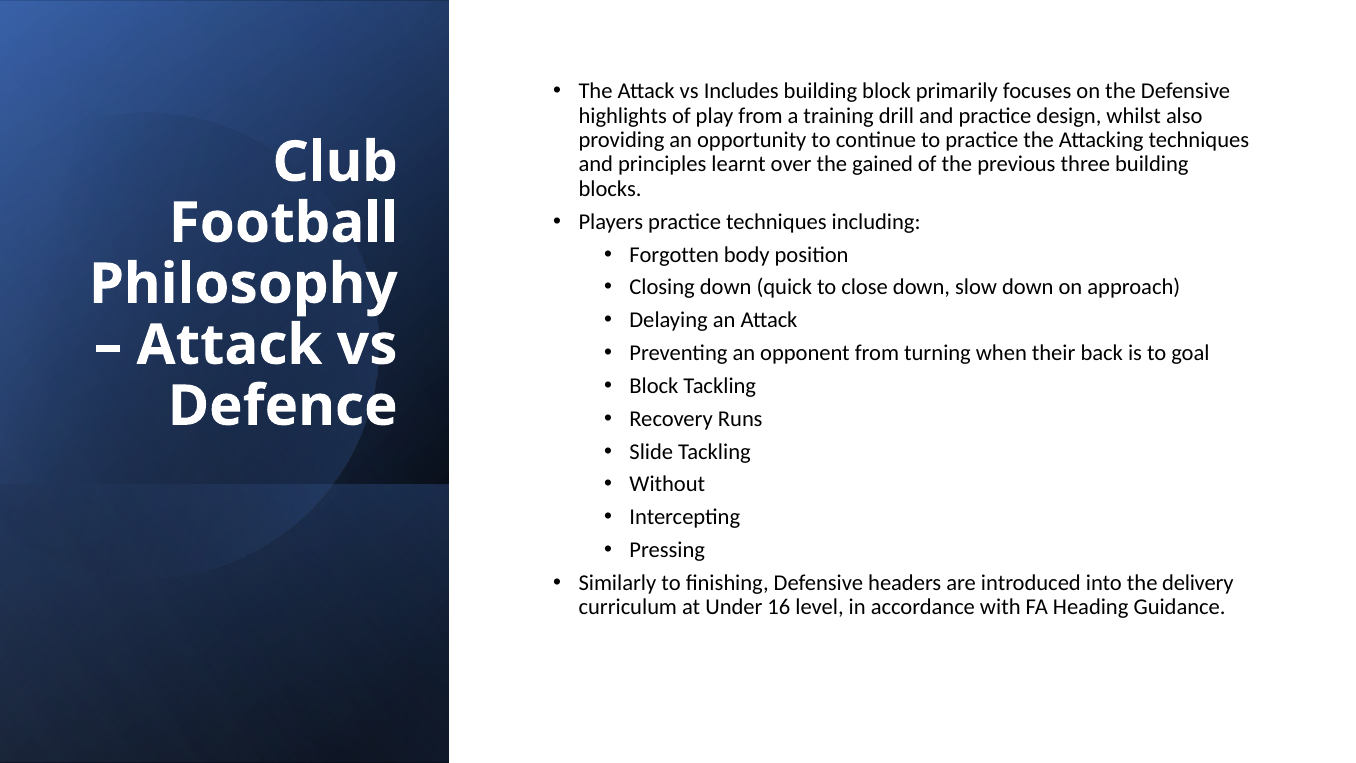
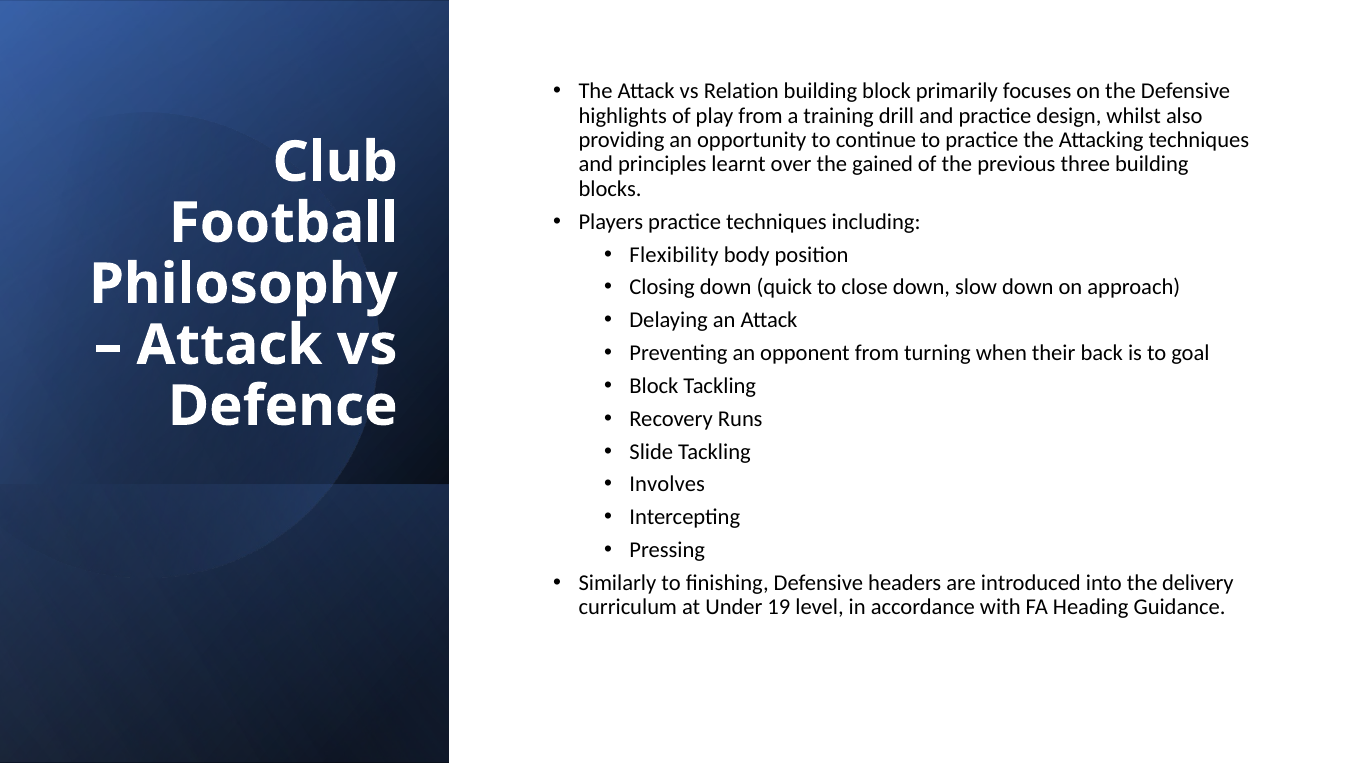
Includes: Includes -> Relation
Forgotten: Forgotten -> Flexibility
Without: Without -> Involves
16: 16 -> 19
